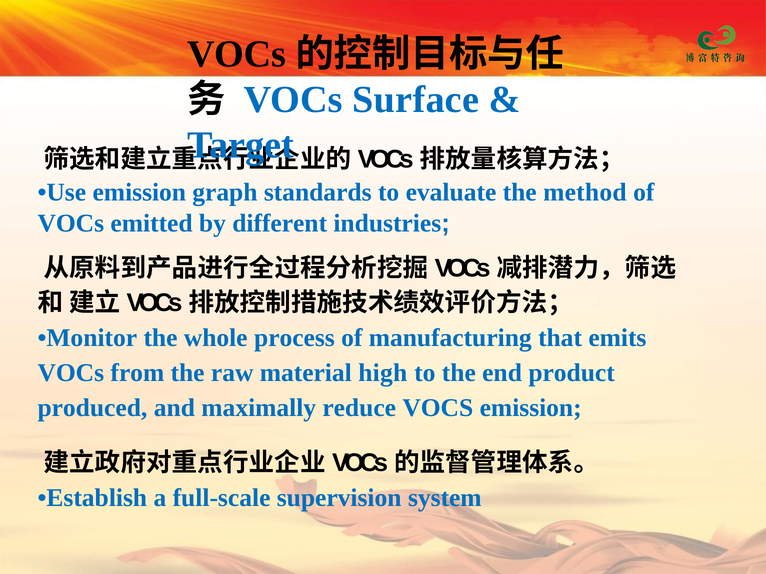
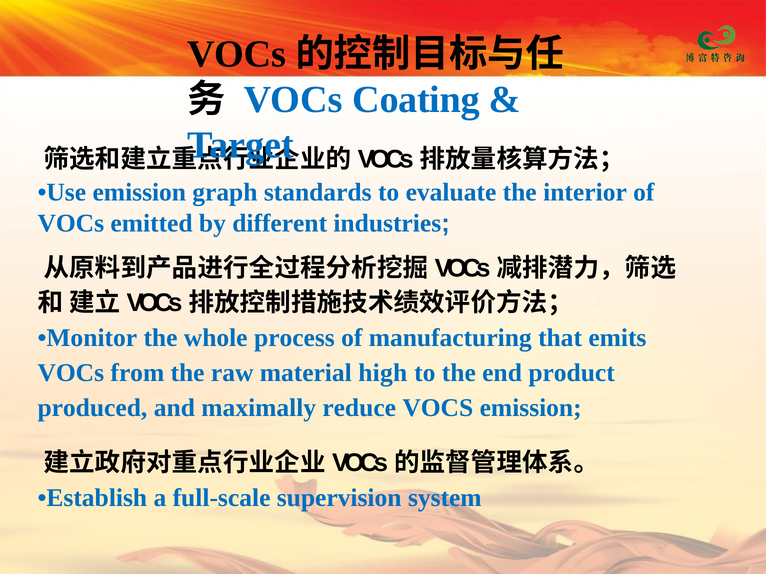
Surface: Surface -> Coating
method: method -> interior
